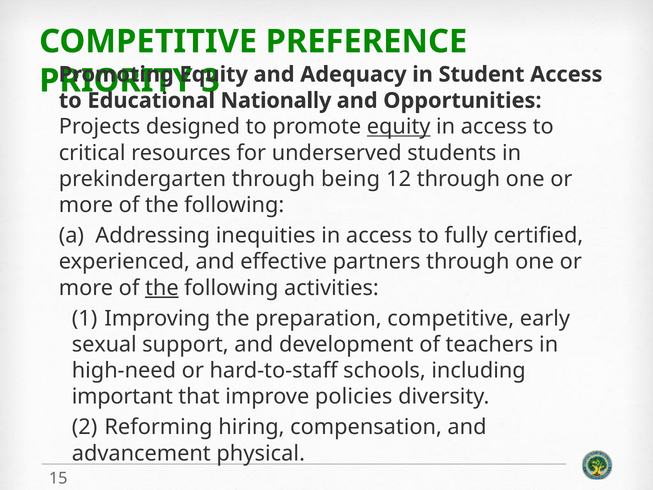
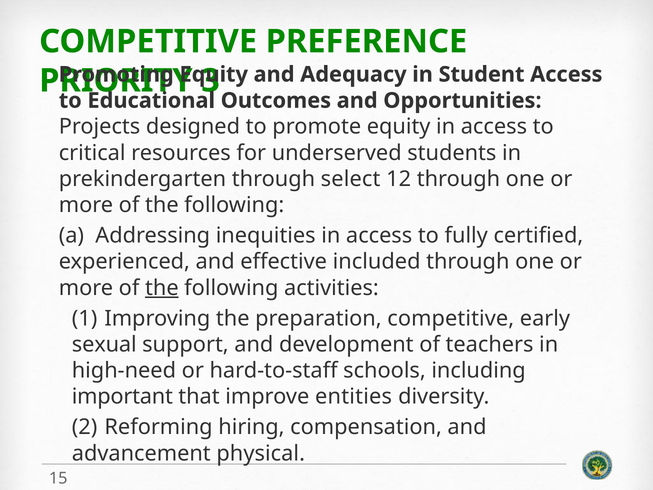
Nationally: Nationally -> Outcomes
equity at (399, 127) underline: present -> none
being: being -> select
partners: partners -> included
policies: policies -> entities
